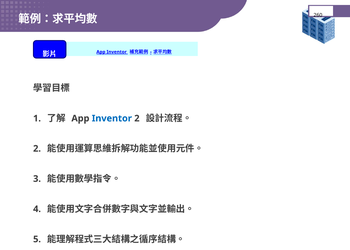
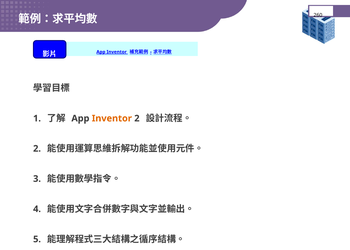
Inventor at (112, 118) colour: blue -> orange
